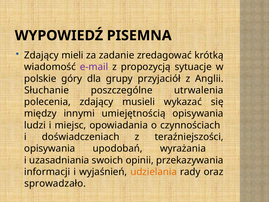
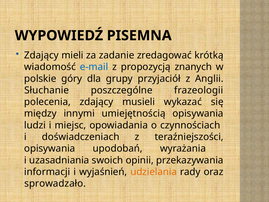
e-mail colour: purple -> blue
sytuacje: sytuacje -> znanych
utrwalenia: utrwalenia -> frazeologii
